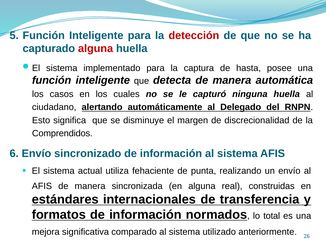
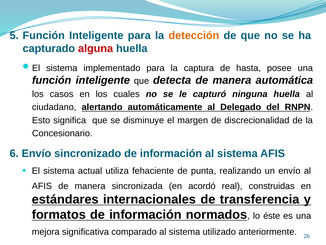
detección colour: red -> orange
Comprendidos: Comprendidos -> Concesionario
en alguna: alguna -> acordó
total: total -> éste
